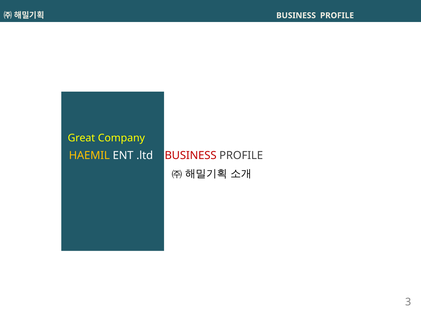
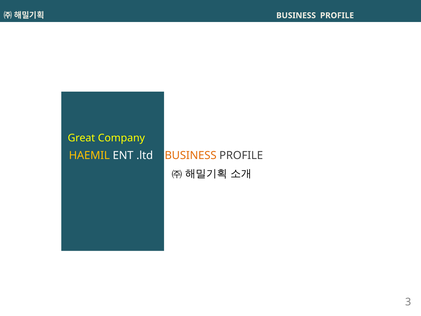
BUSINESS at (191, 155) colour: red -> orange
